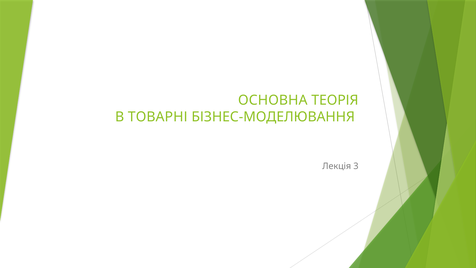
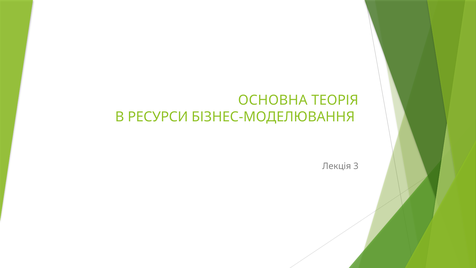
ТОВАРНІ: ТОВАРНІ -> РЕСУРСИ
